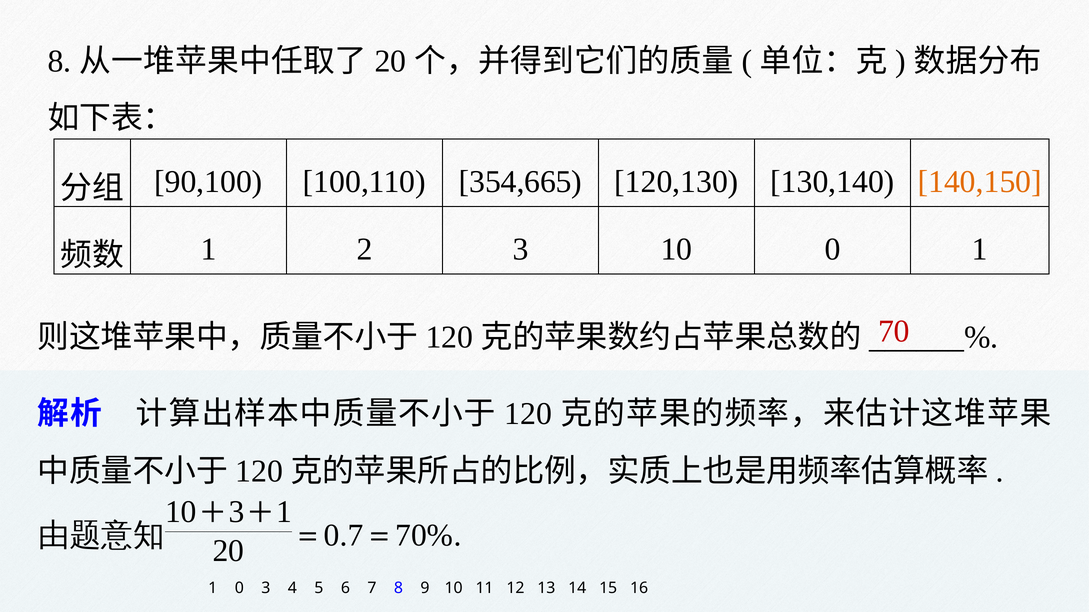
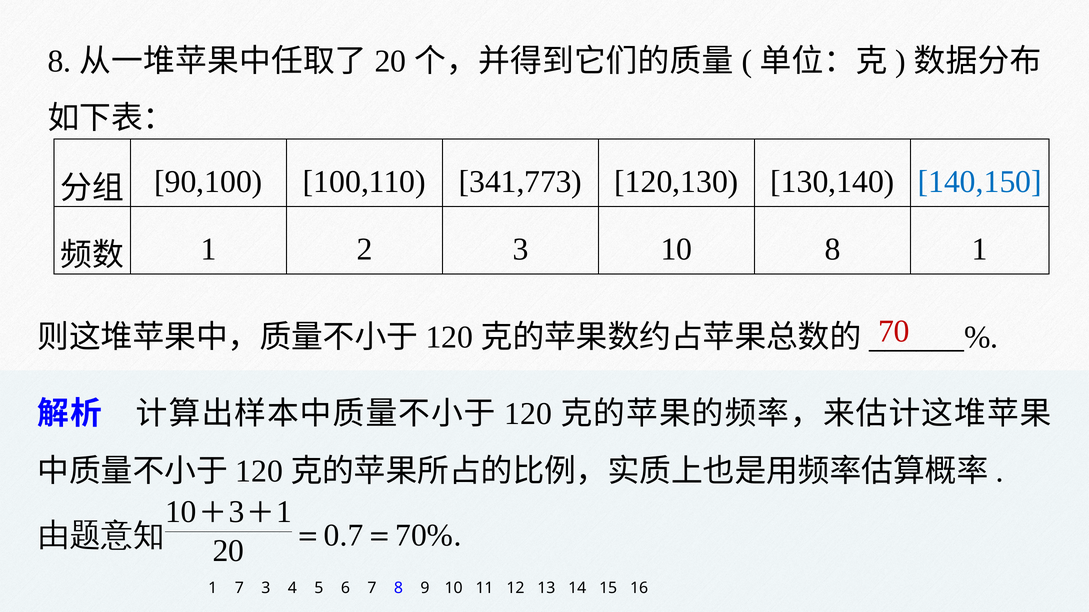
354,665: 354,665 -> 341,773
140,150 colour: orange -> blue
10 0: 0 -> 8
1 0: 0 -> 7
